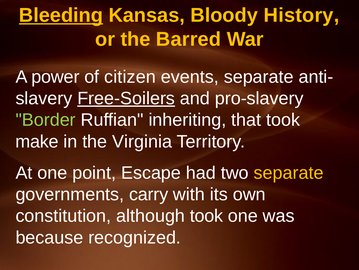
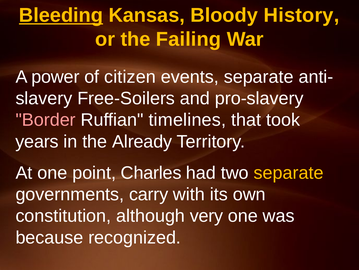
Barred: Barred -> Failing
Free-Soilers underline: present -> none
Border colour: light green -> pink
inheriting: inheriting -> timelines
make: make -> years
Virginia: Virginia -> Already
Escape: Escape -> Charles
although took: took -> very
